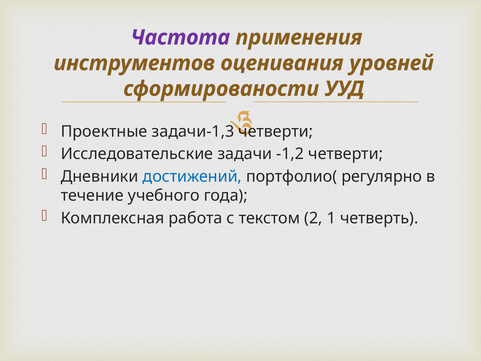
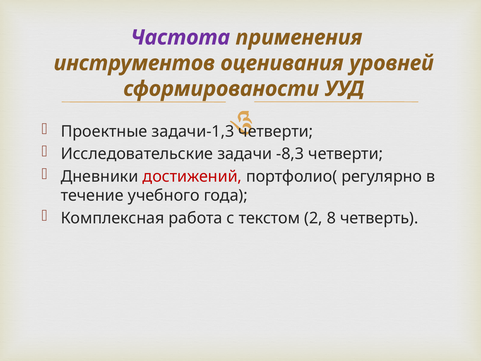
-1,2: -1,2 -> -8,3
достижений colour: blue -> red
1: 1 -> 8
